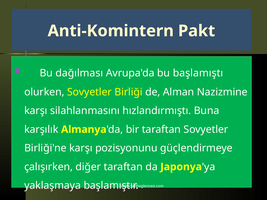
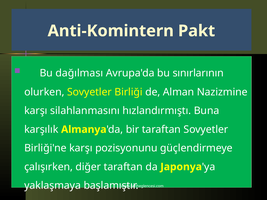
başlamıştı: başlamıştı -> sınırlarının
